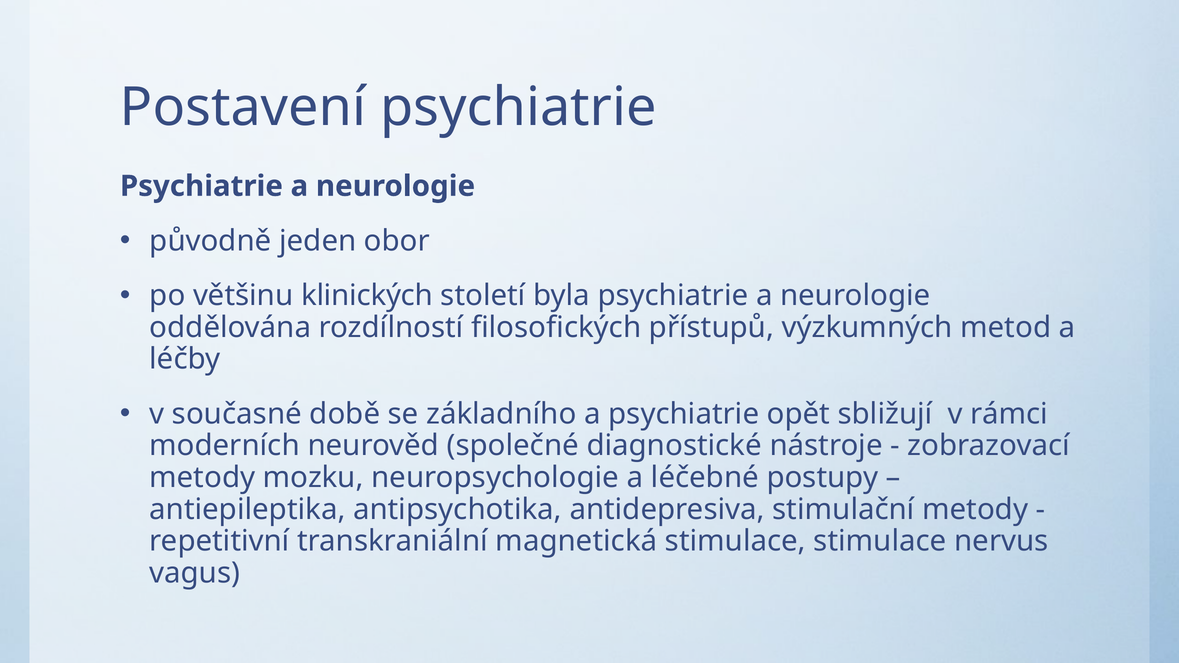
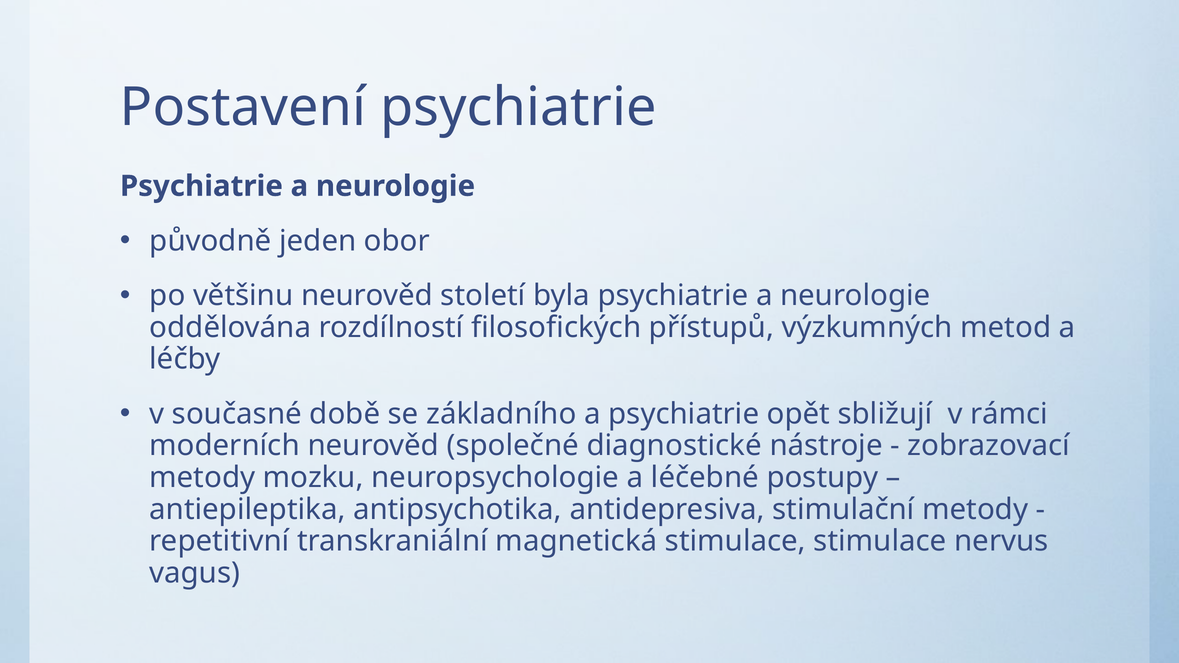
většinu klinických: klinických -> neurověd
